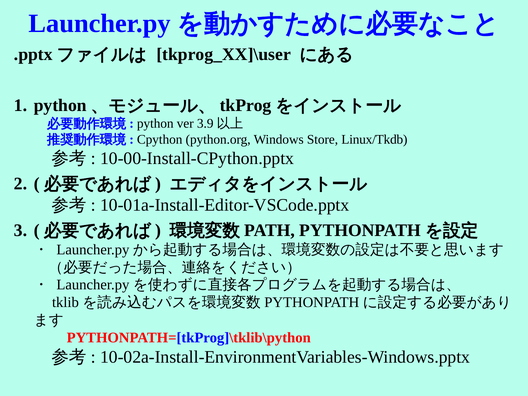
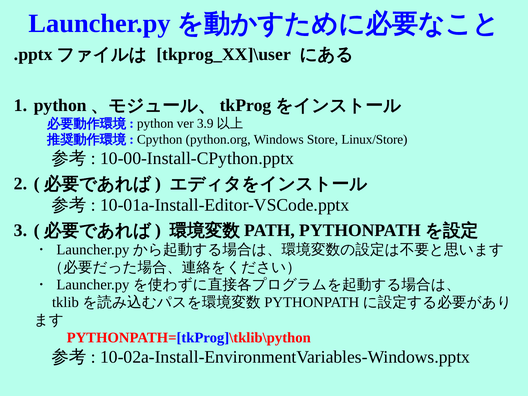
Linux/Tkdb: Linux/Tkdb -> Linux/Store
